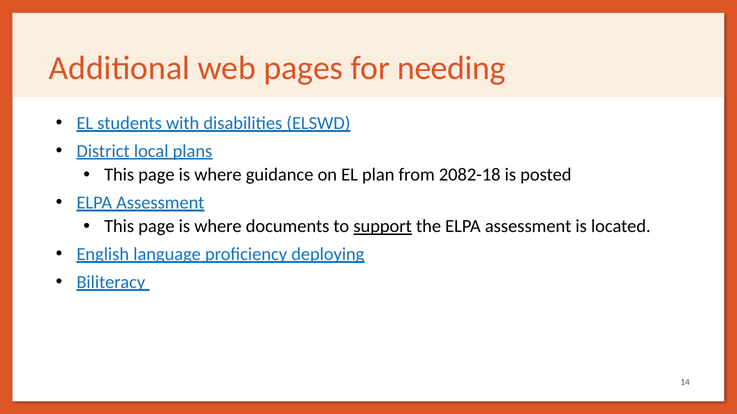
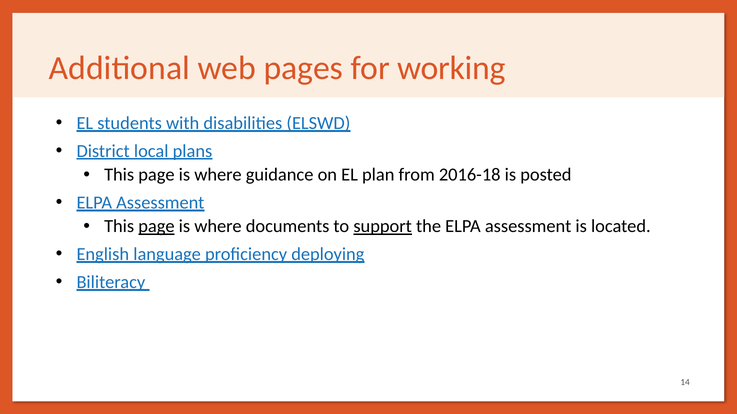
needing: needing -> working
2082-18: 2082-18 -> 2016-18
page at (156, 227) underline: none -> present
